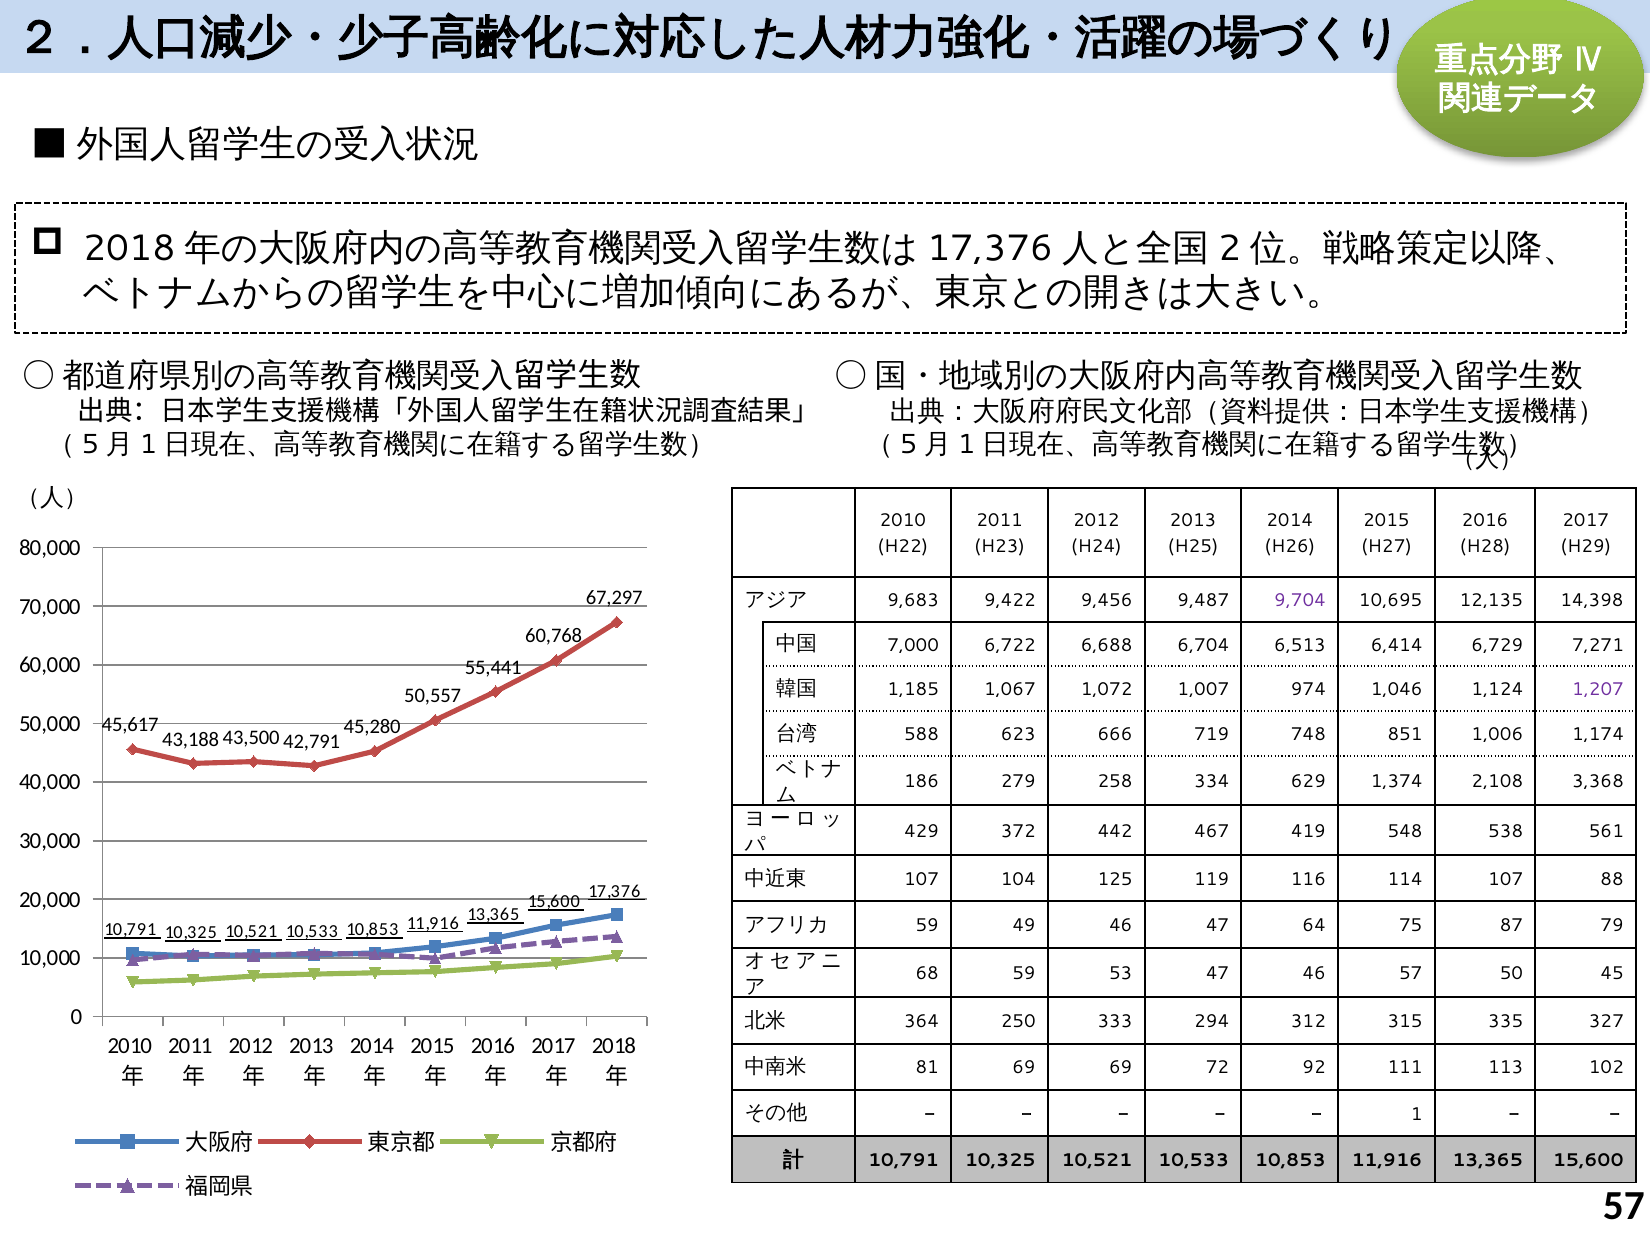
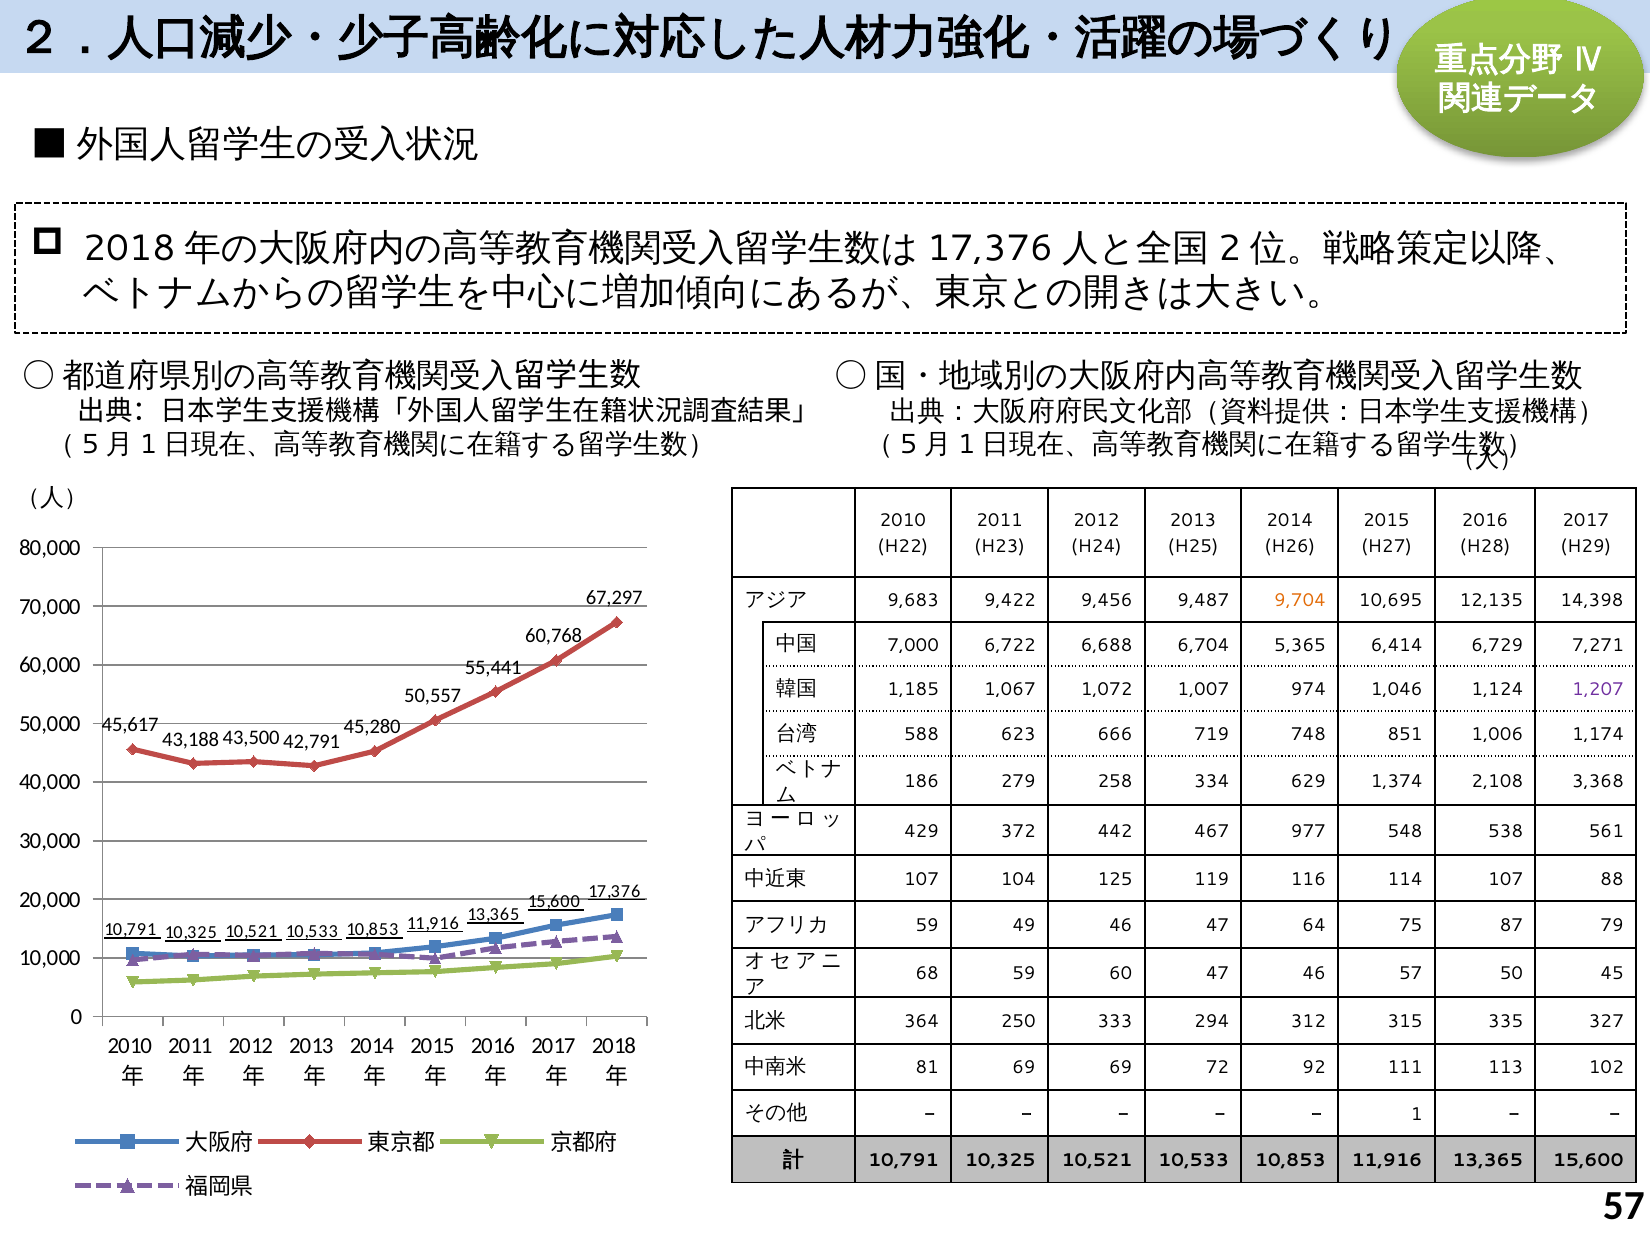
9,704 colour: purple -> orange
6,513: 6,513 -> 5,365
419: 419 -> 977
53: 53 -> 60
